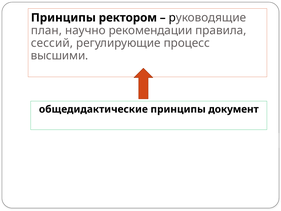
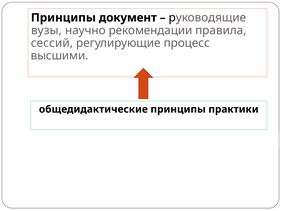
ректором: ректором -> документ
план: план -> вузы
документ: документ -> практики
